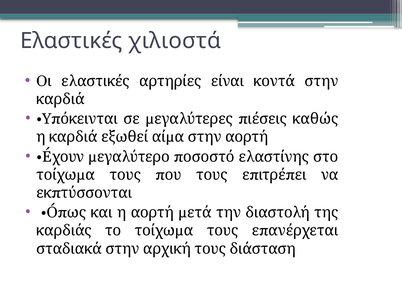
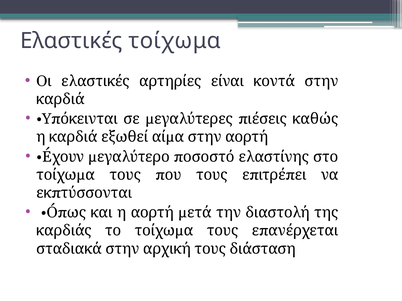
χιλιοστά: χιλιοστά -> τοίχωμα
